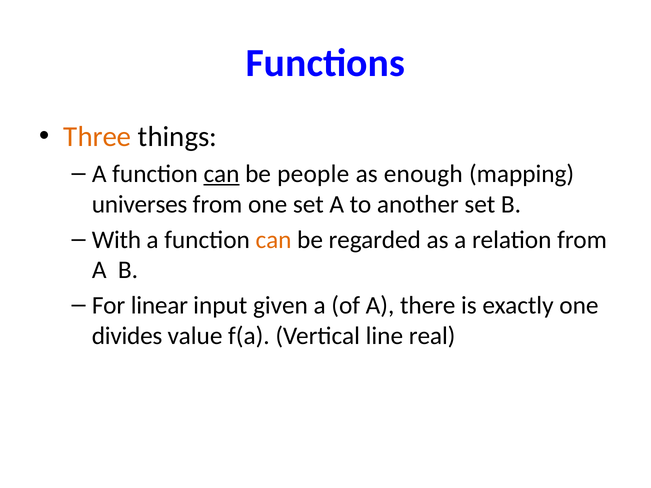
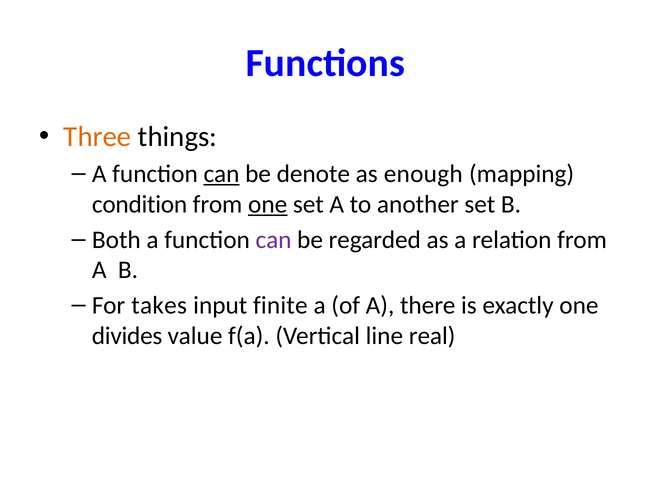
people: people -> denote
universes: universes -> condition
one at (268, 204) underline: none -> present
With: With -> Both
can at (274, 240) colour: orange -> purple
linear: linear -> takes
given: given -> finite
